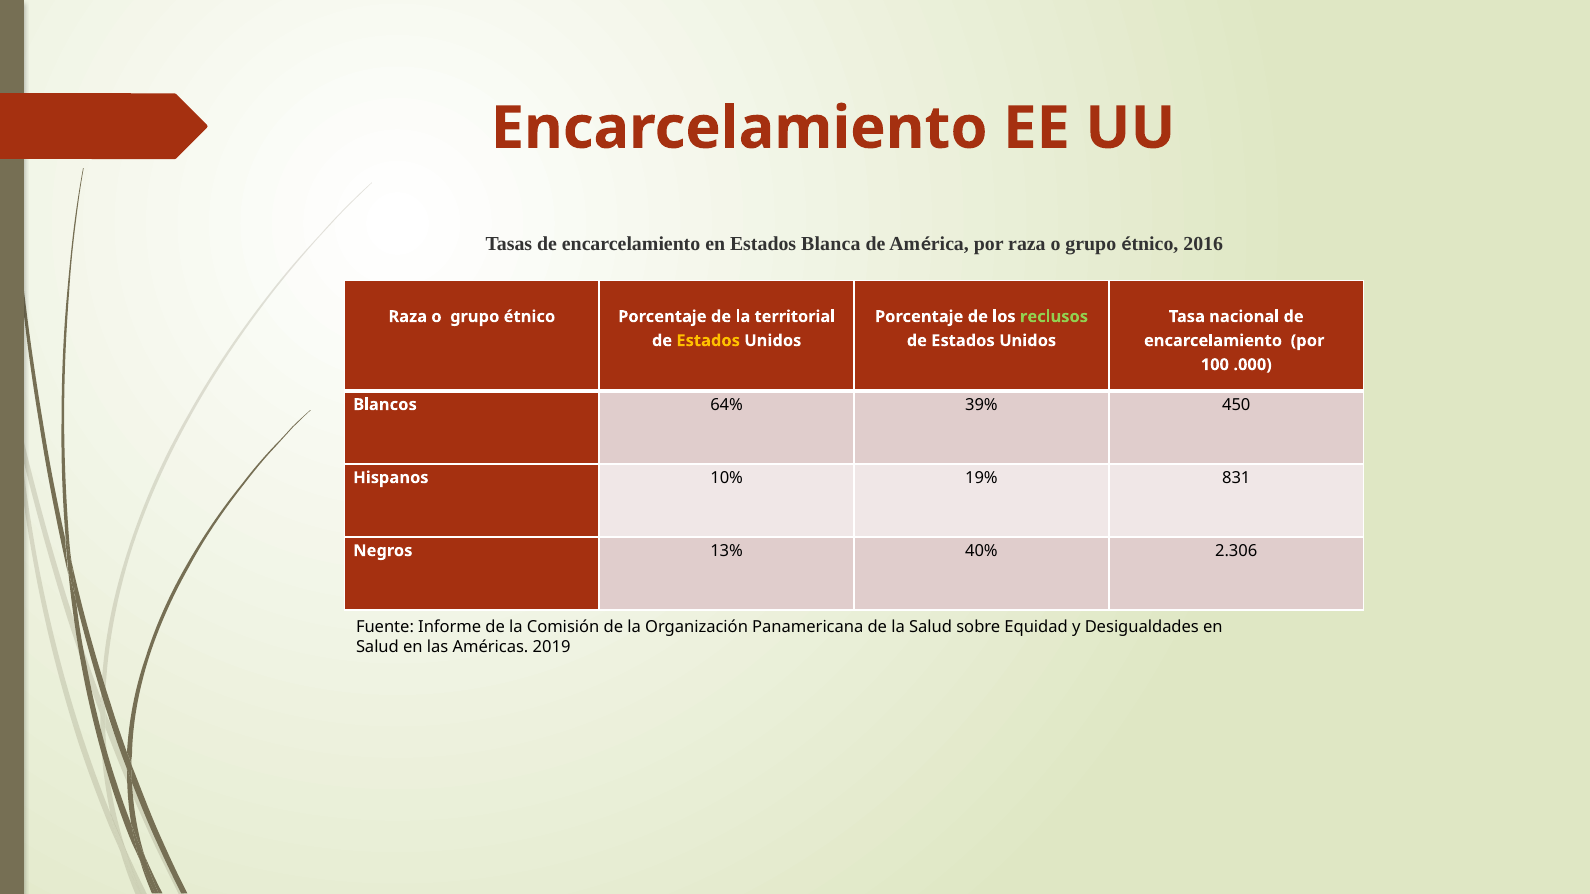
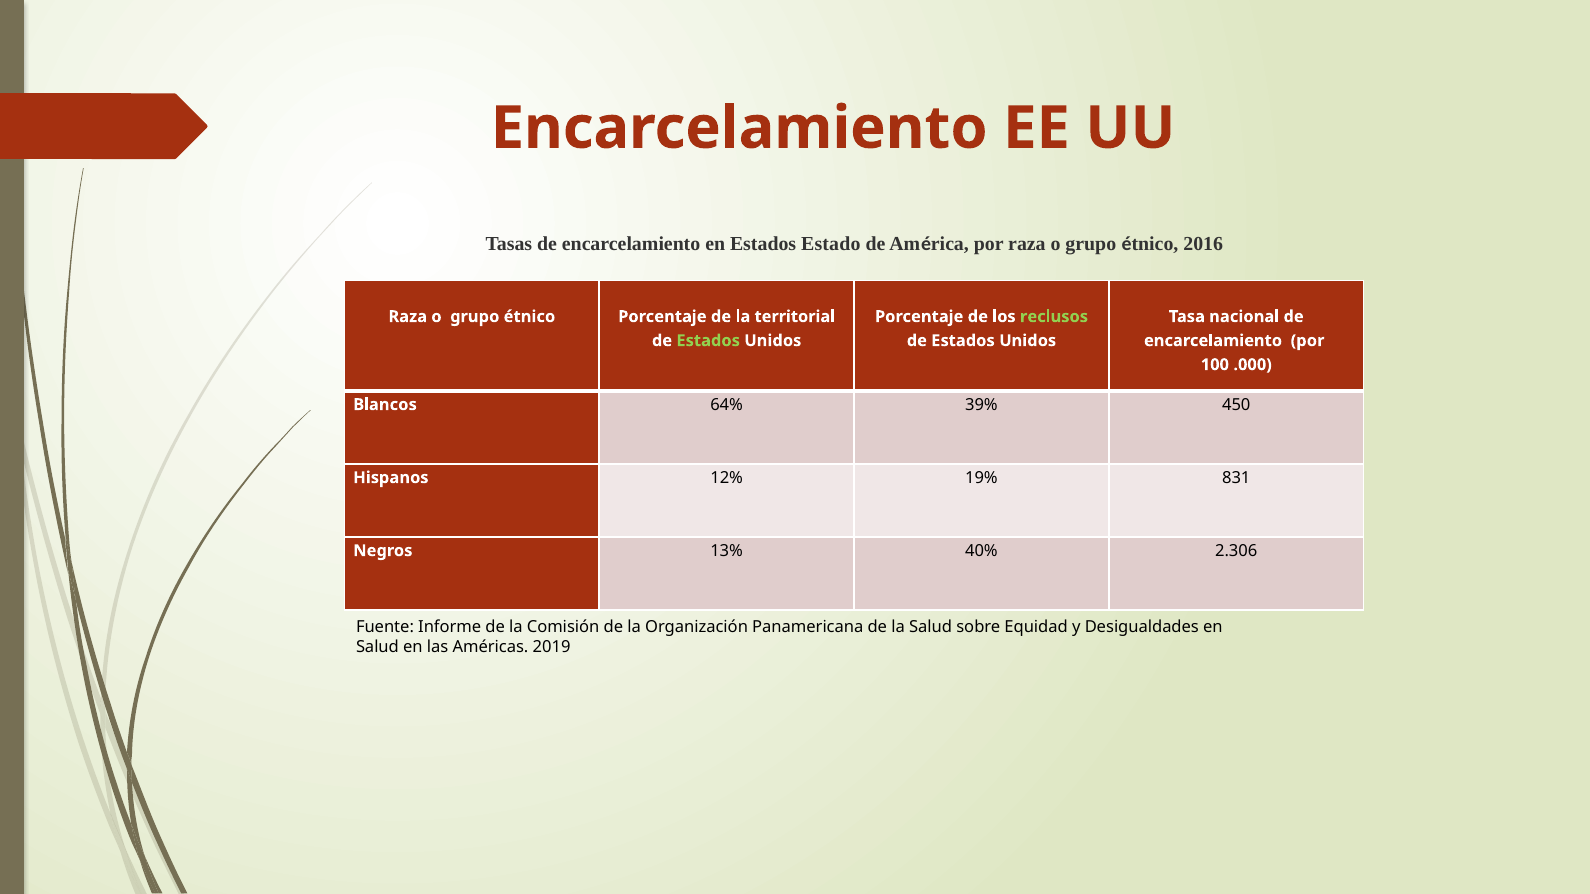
Blanca: Blanca -> Estado
Estados at (708, 341) colour: yellow -> light green
10%: 10% -> 12%
